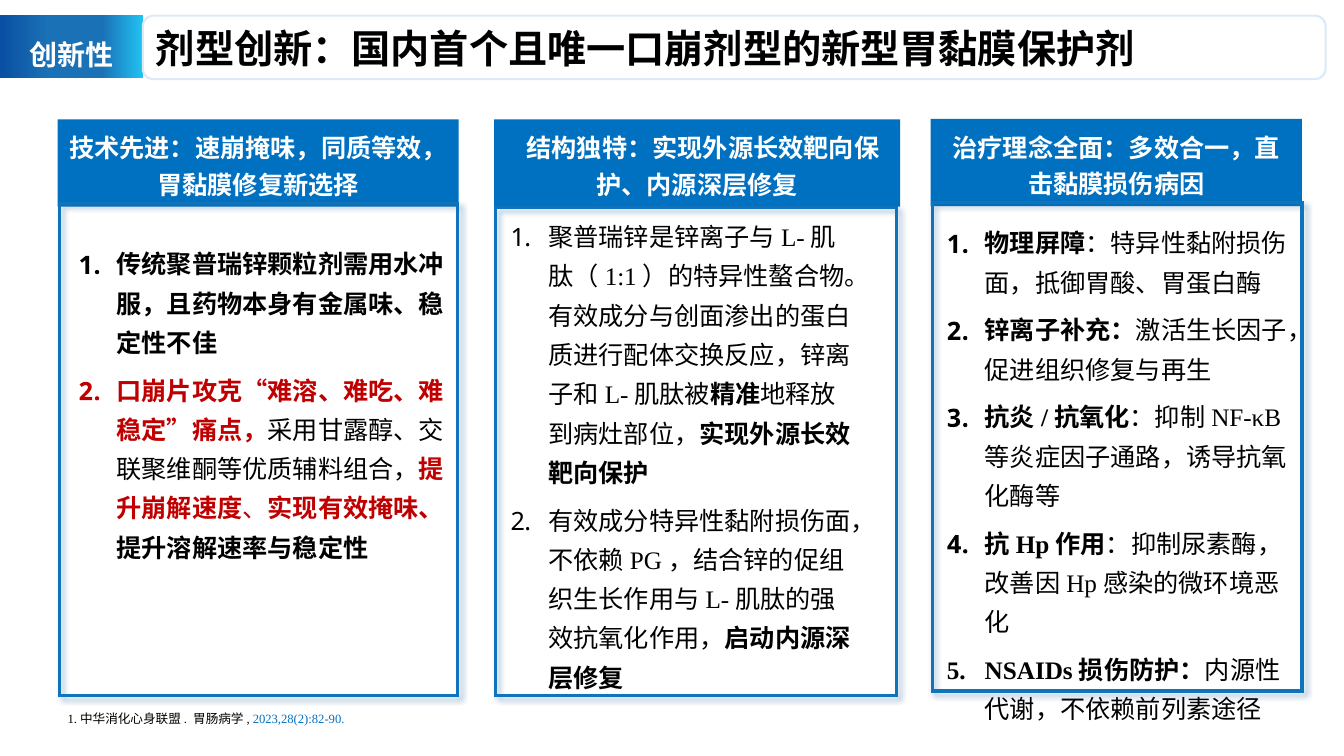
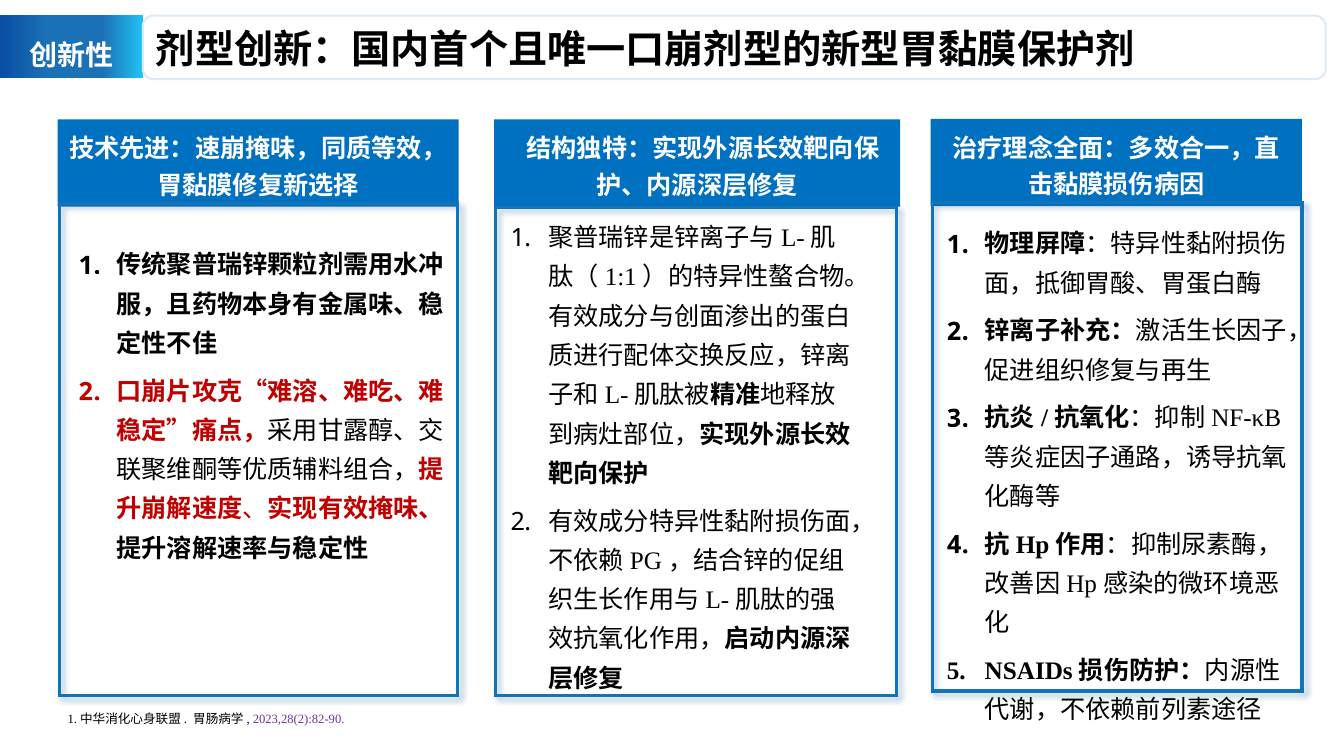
2023,28(2):82-90 colour: blue -> purple
